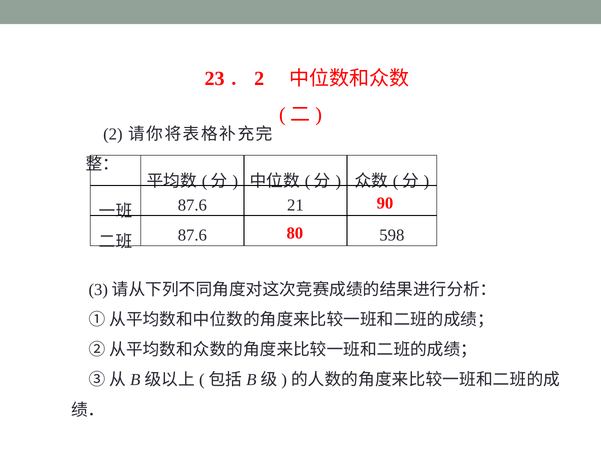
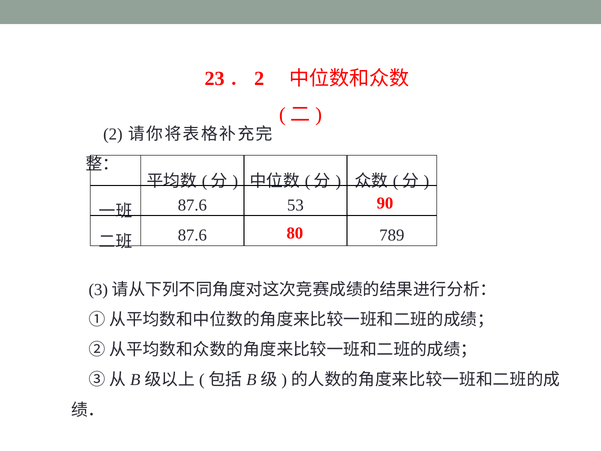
21: 21 -> 53
598: 598 -> 789
